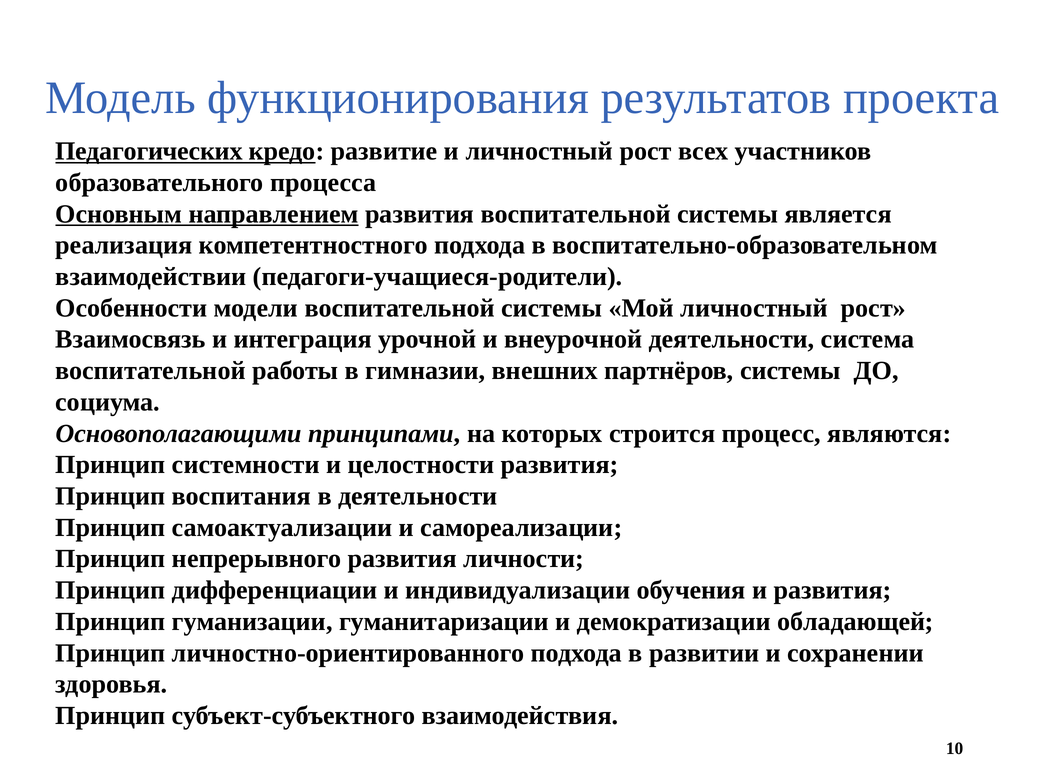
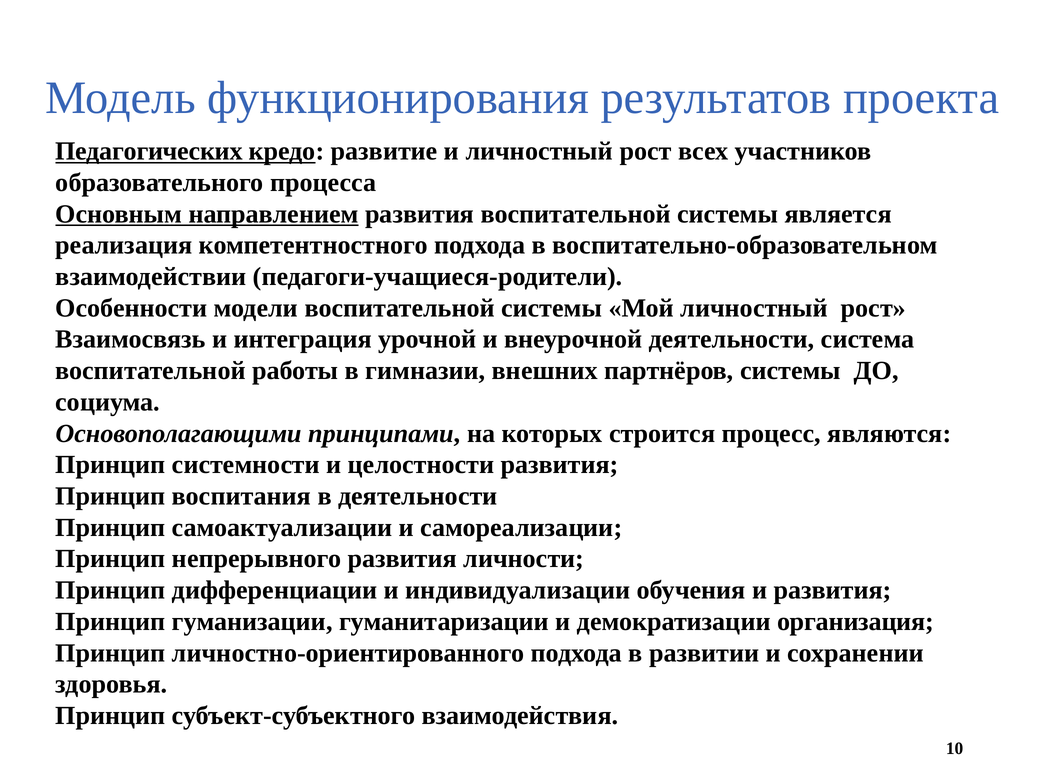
обладающей: обладающей -> организация
